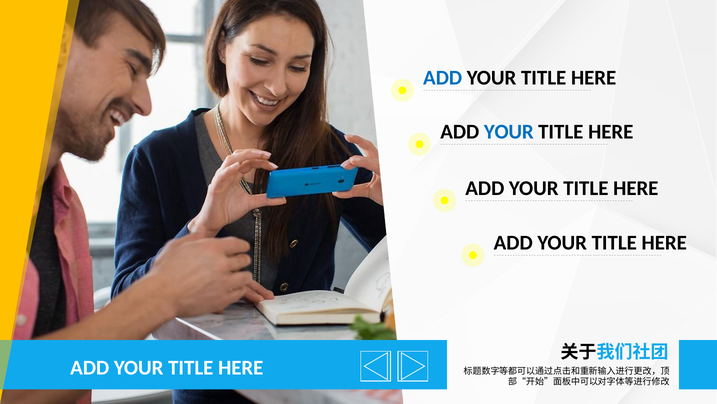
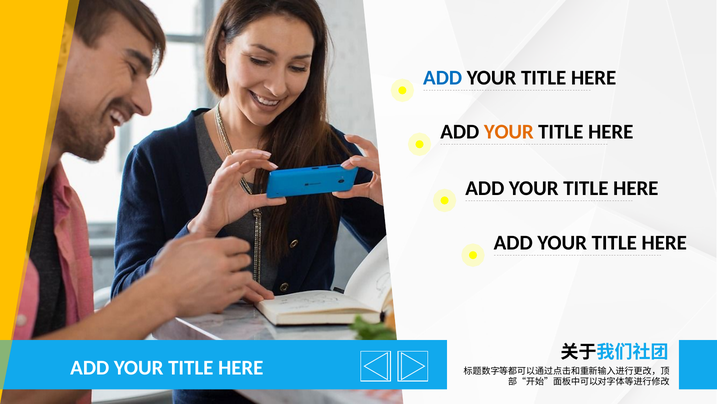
YOUR at (509, 132) colour: blue -> orange
